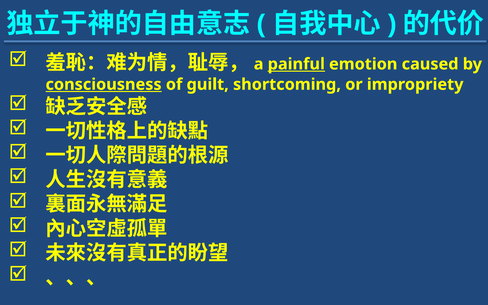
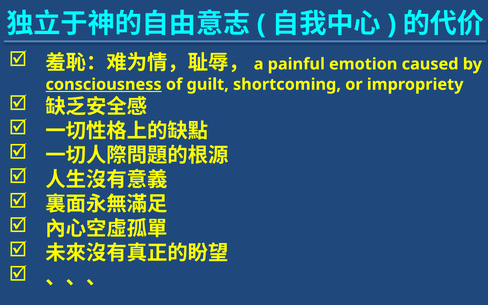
painful underline: present -> none
